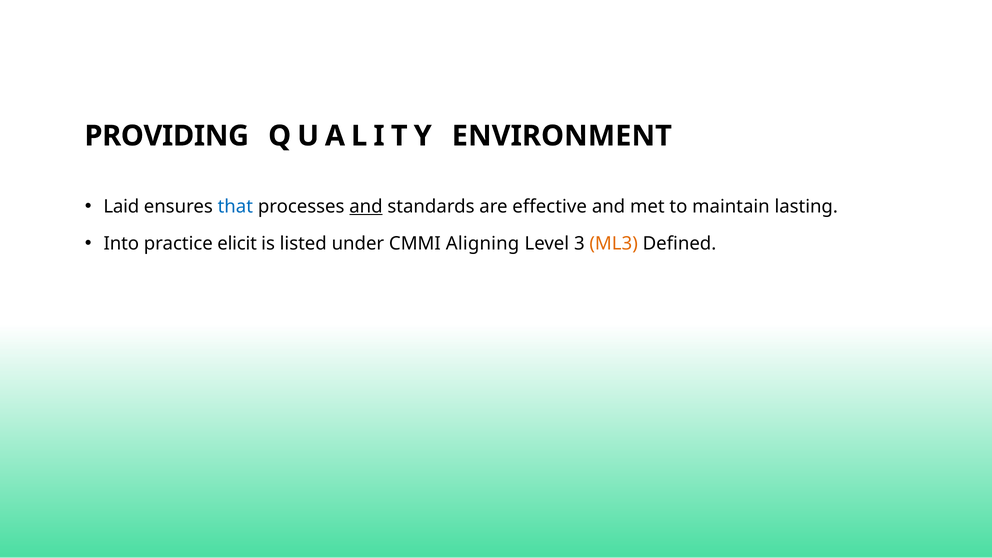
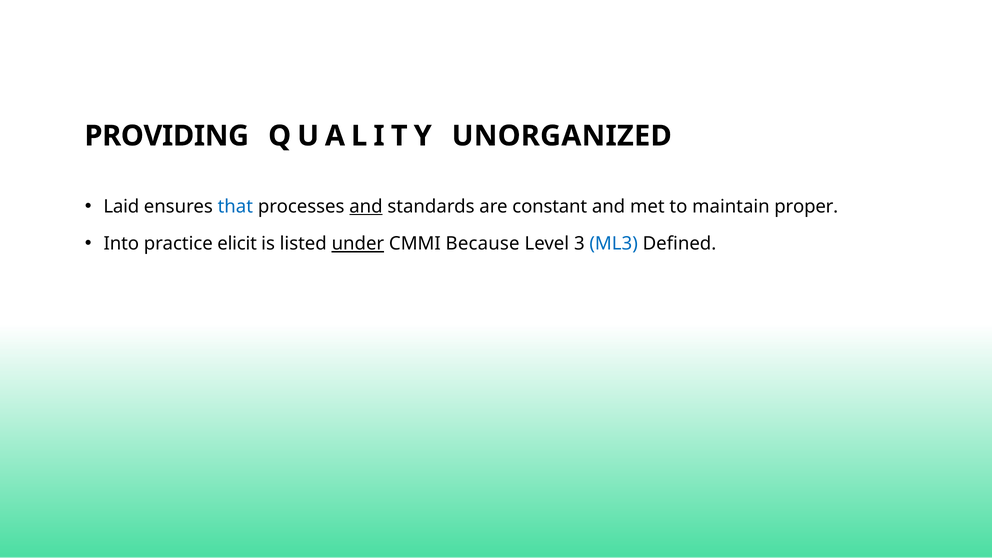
ENVIRONMENT: ENVIRONMENT -> UNORGANIZED
effective: effective -> constant
lasting: lasting -> proper
under underline: none -> present
Aligning: Aligning -> Because
ML3 colour: orange -> blue
